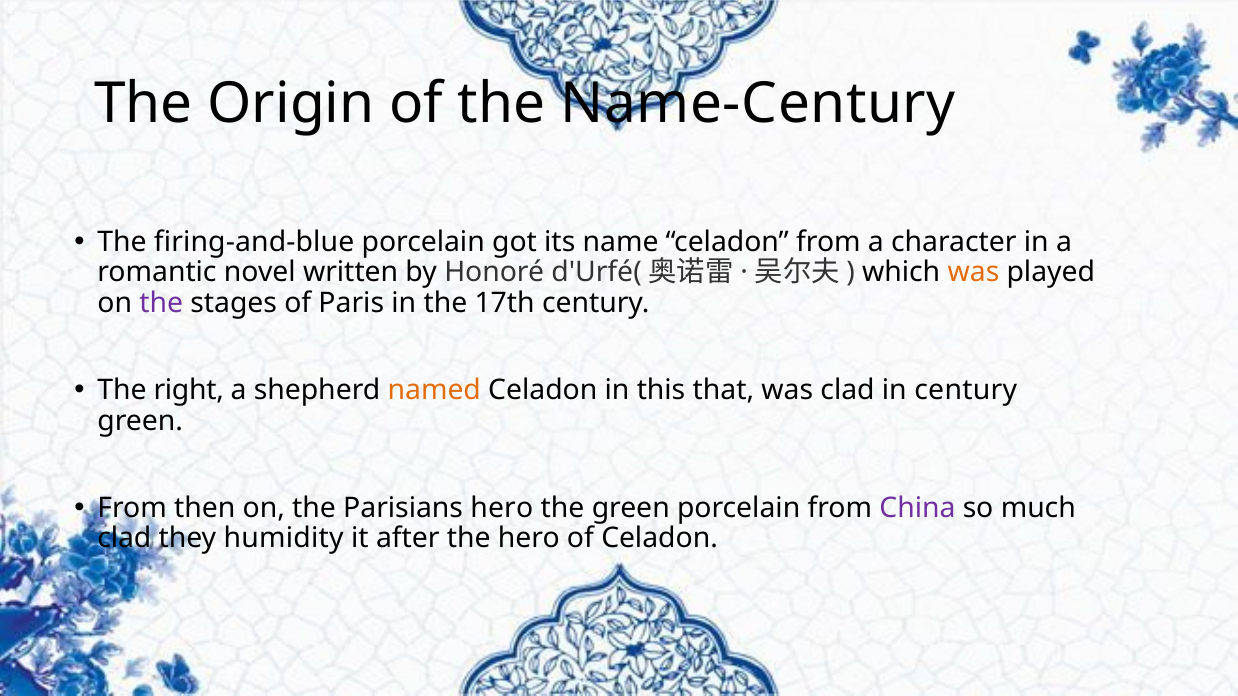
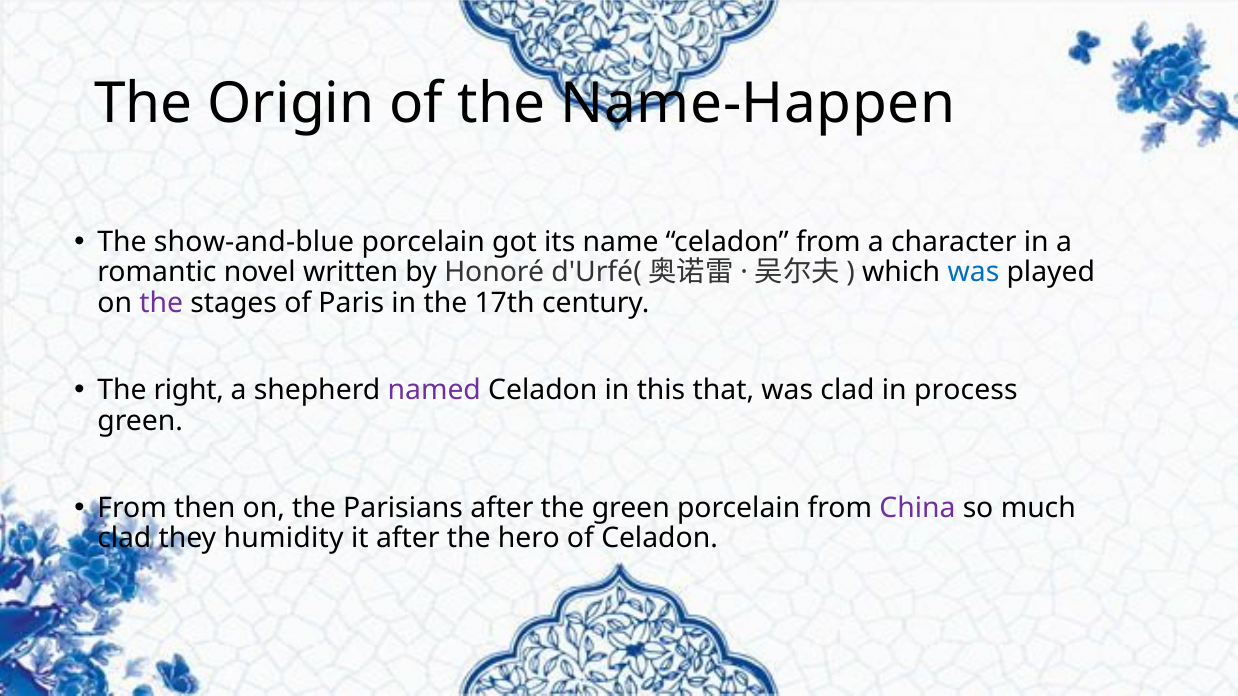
Name-Century: Name-Century -> Name-Happen
firing-and-blue: firing-and-blue -> show-and-blue
was at (973, 273) colour: orange -> blue
named colour: orange -> purple
in century: century -> process
Parisians hero: hero -> after
